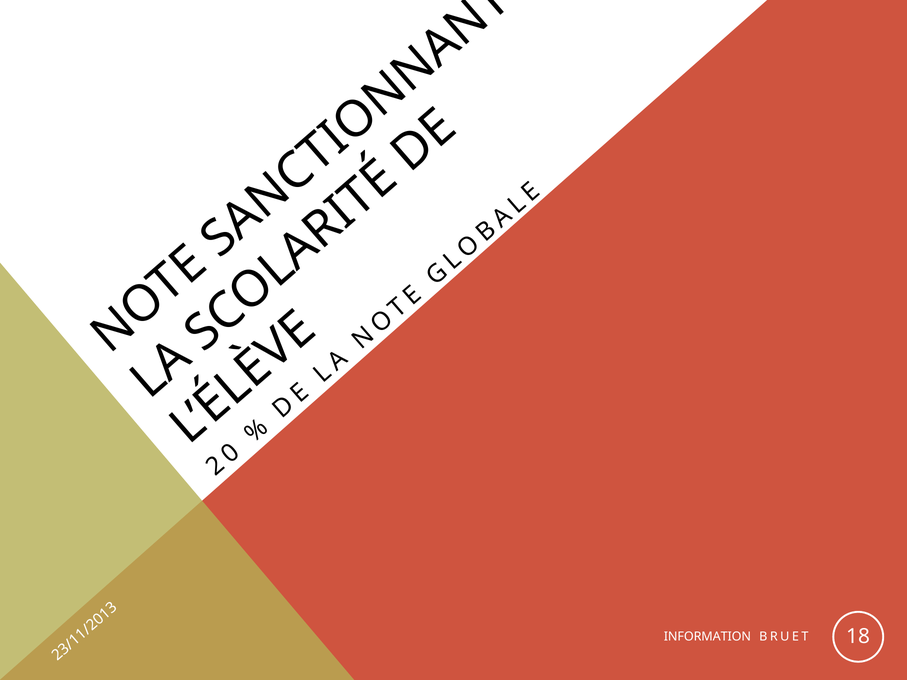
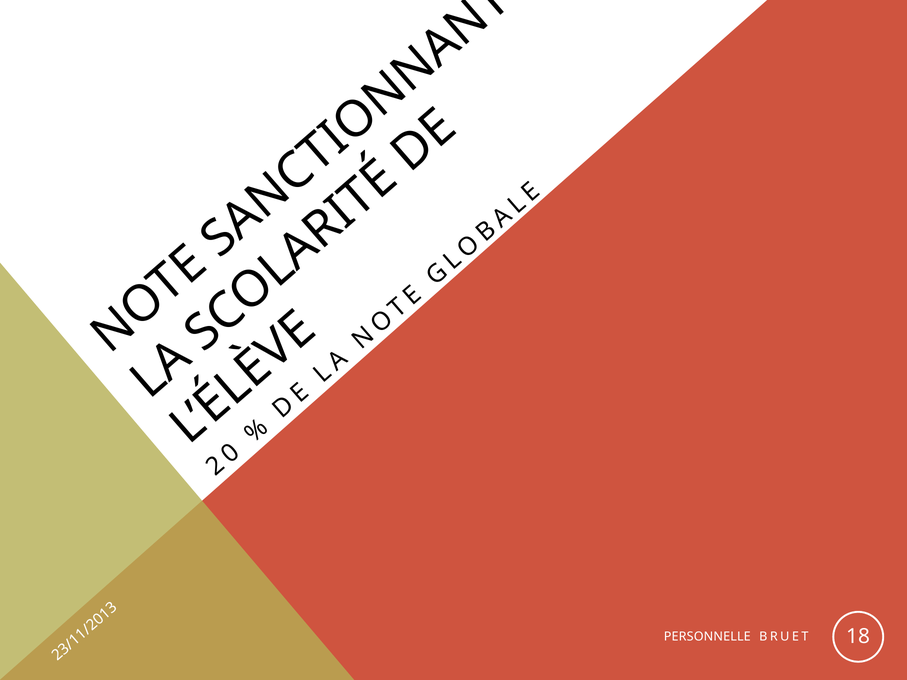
INFORMATION: INFORMATION -> PERSONNELLE
